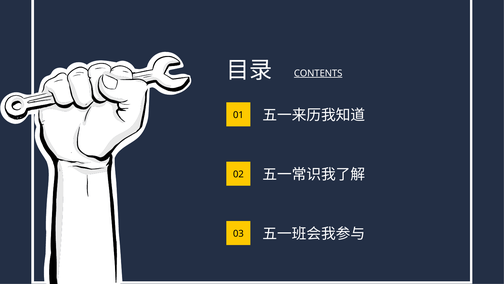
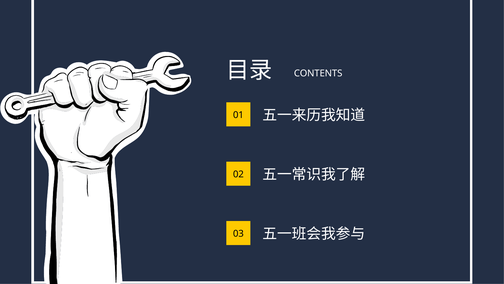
CONTENTS underline: present -> none
